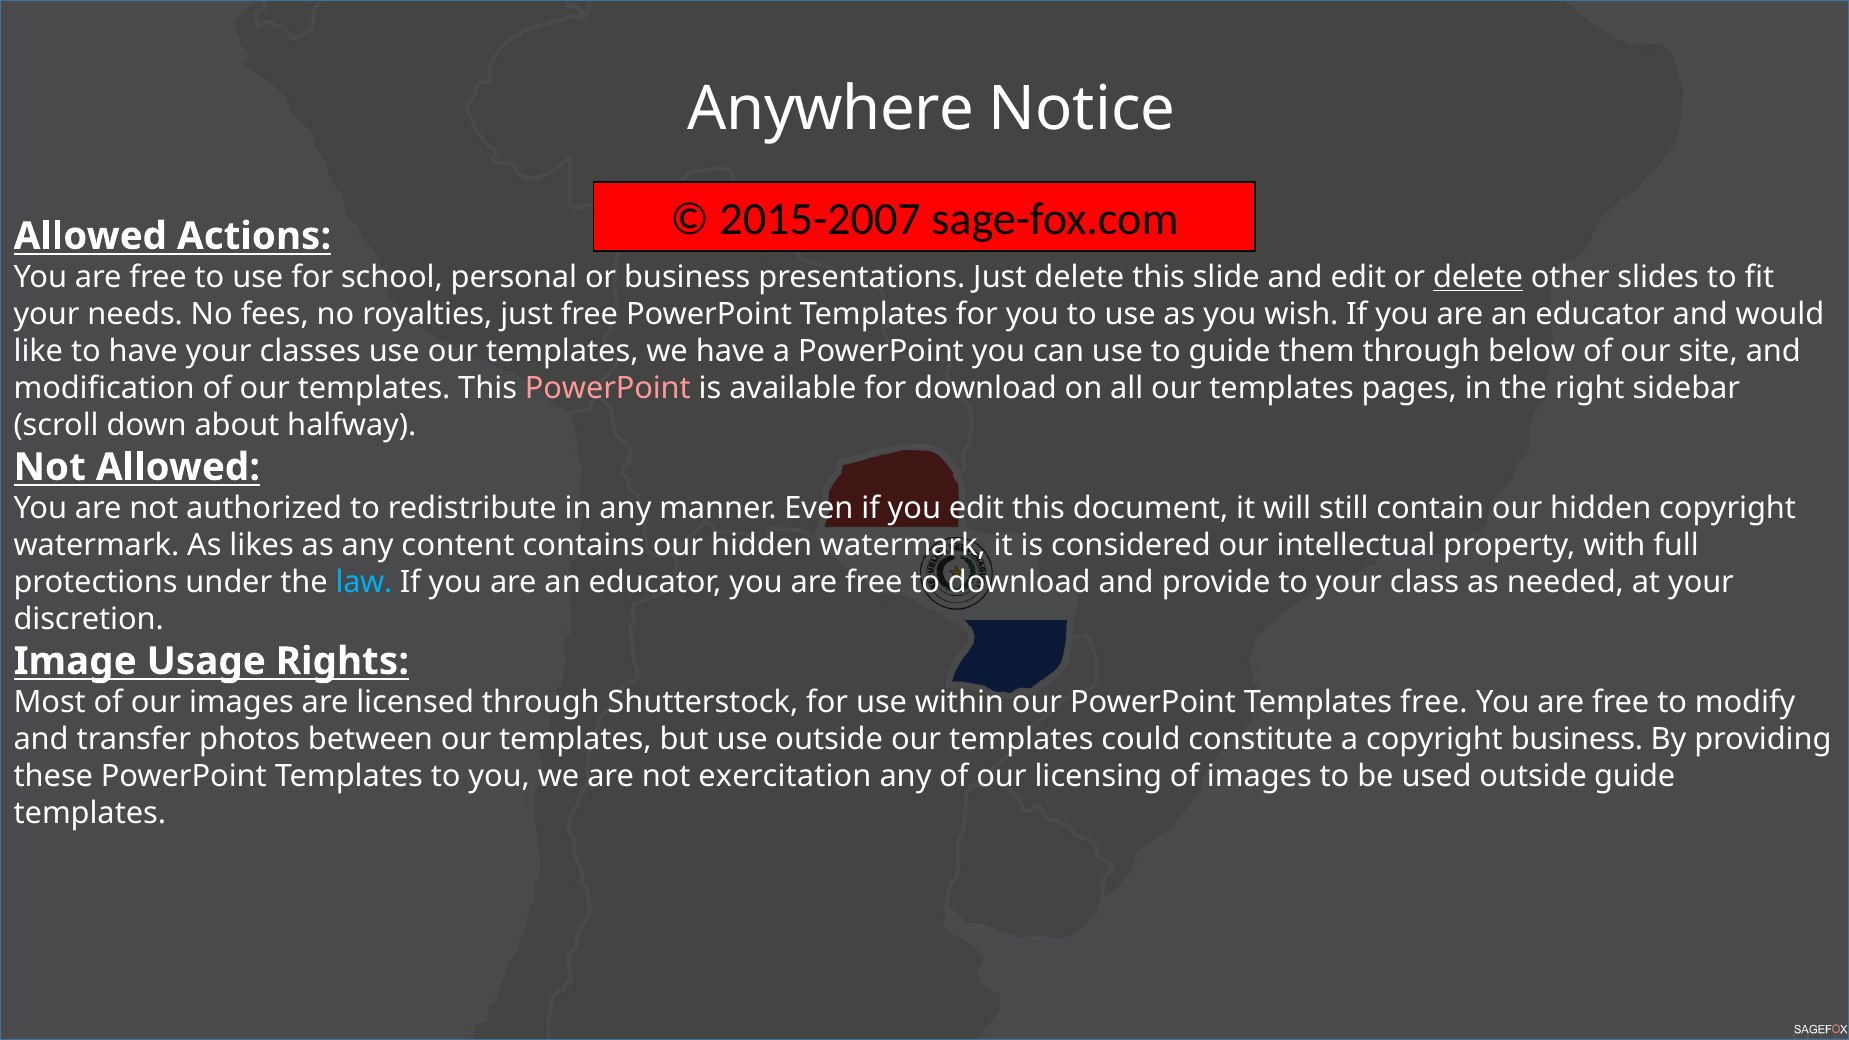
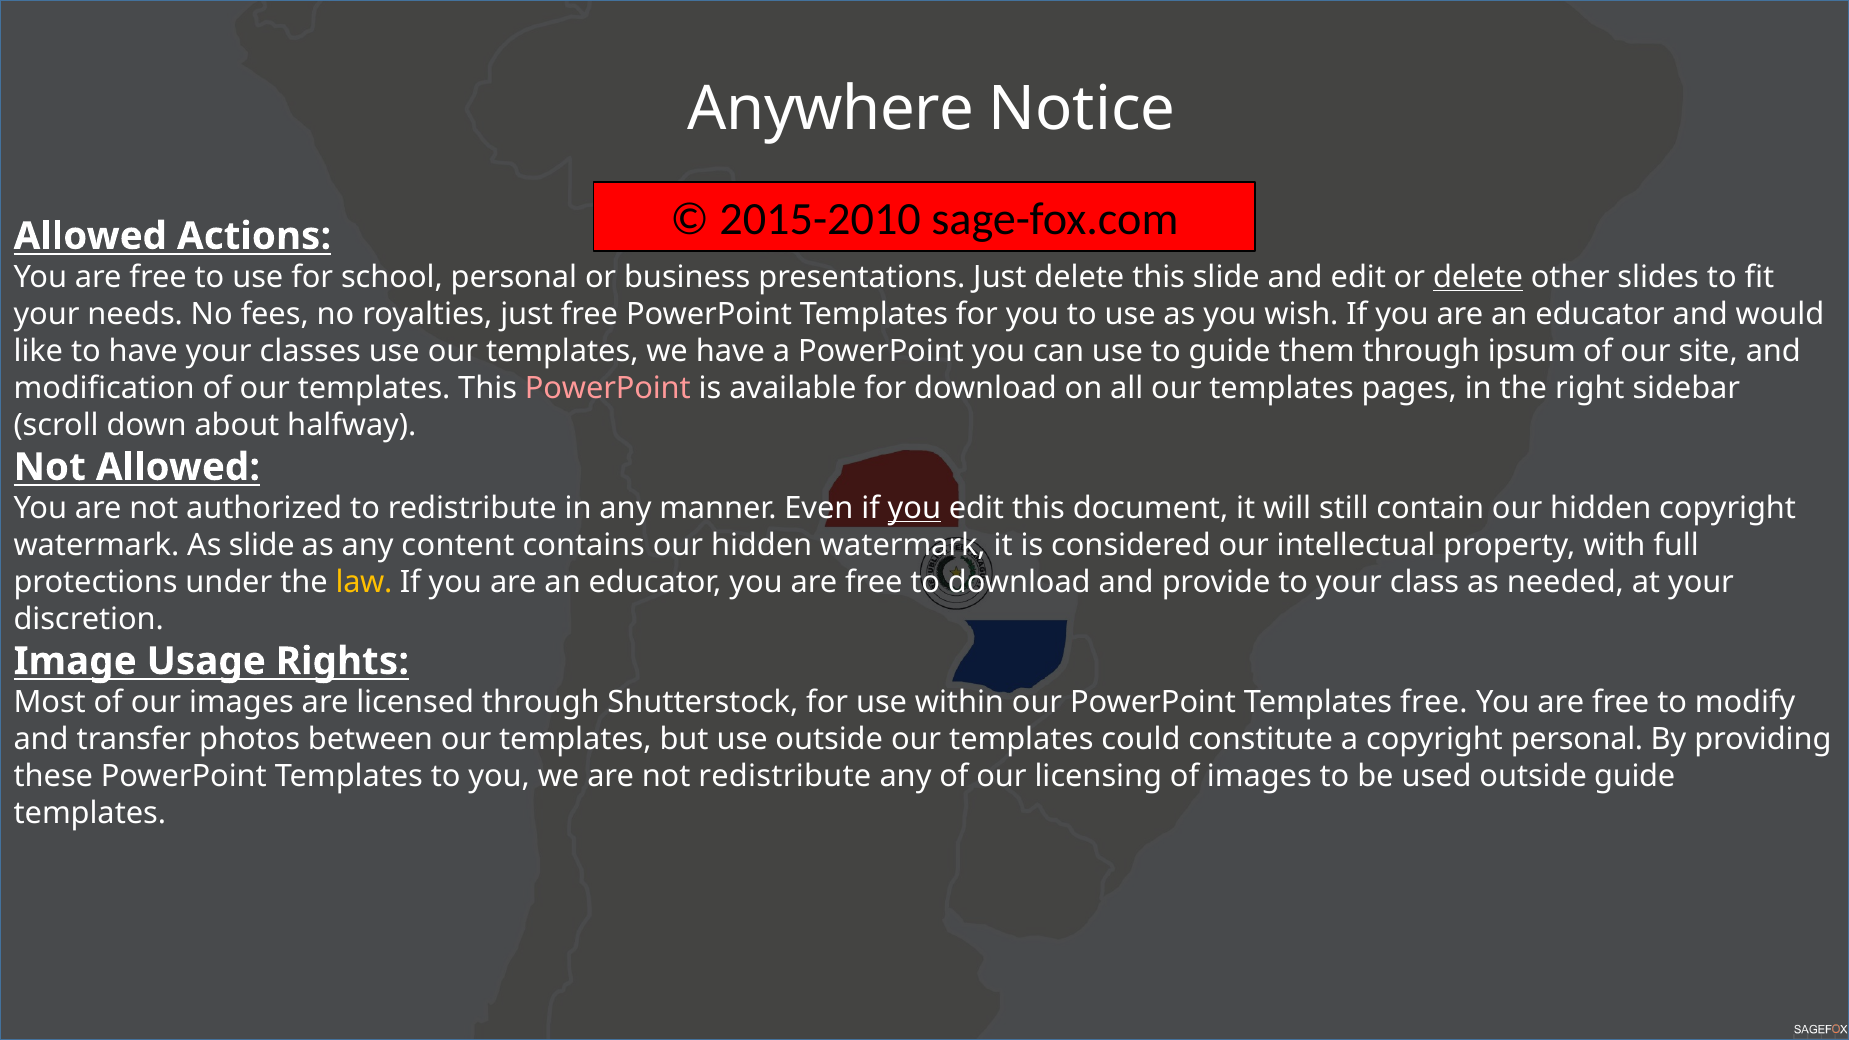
2015-2007: 2015-2007 -> 2015-2010
below: below -> ipsum
you at (914, 508) underline: none -> present
As likes: likes -> slide
law colour: light blue -> yellow
copyright business: business -> personal
not exercitation: exercitation -> redistribute
